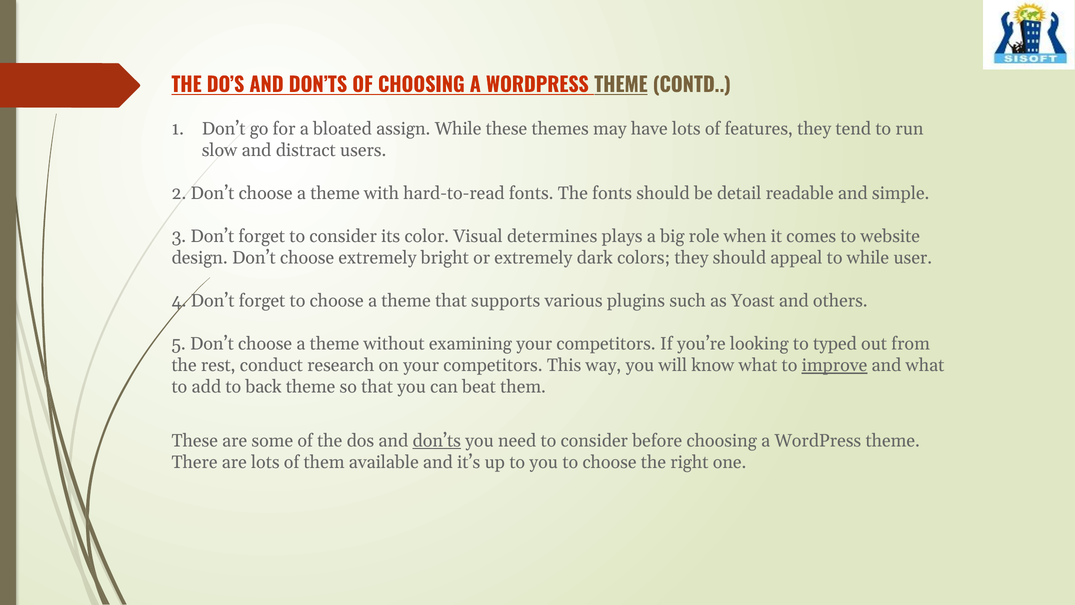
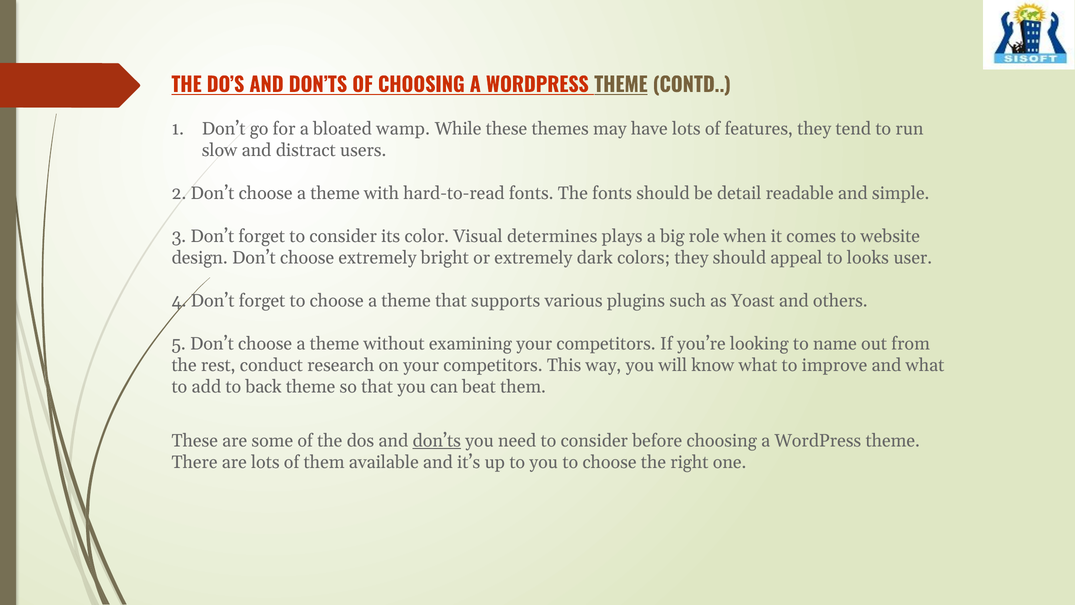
assign: assign -> wamp
to while: while -> looks
typed: typed -> name
improve underline: present -> none
